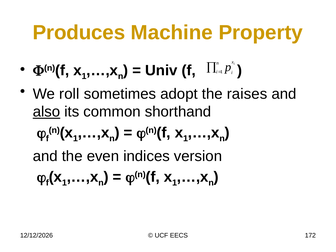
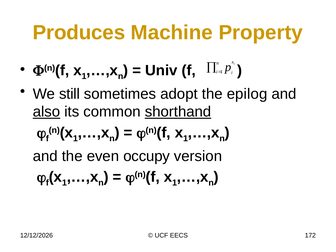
roll: roll -> still
raises: raises -> epilog
shorthand underline: none -> present
indices: indices -> occupy
